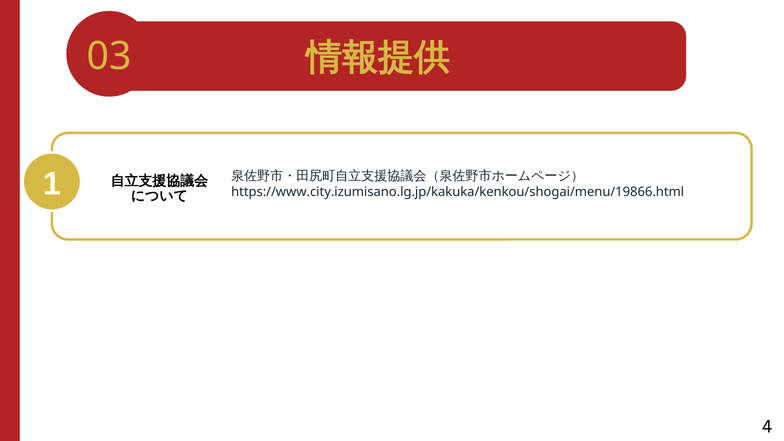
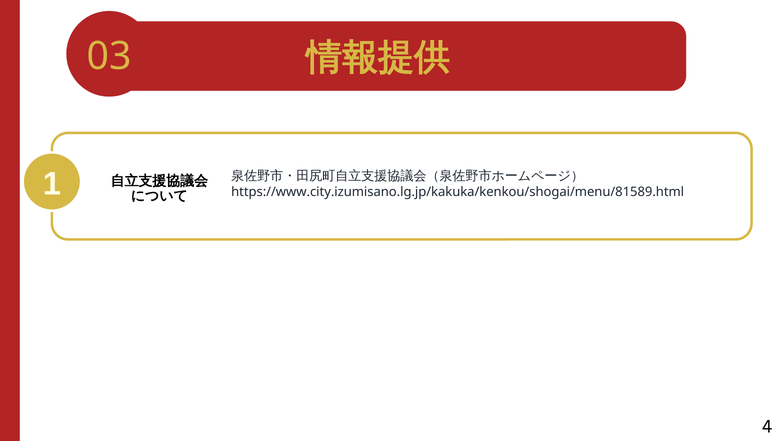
https://www.city.izumisano.lg.jp/kakuka/kenkou/shogai/menu/19866.html: https://www.city.izumisano.lg.jp/kakuka/kenkou/shogai/menu/19866.html -> https://www.city.izumisano.lg.jp/kakuka/kenkou/shogai/menu/81589.html
